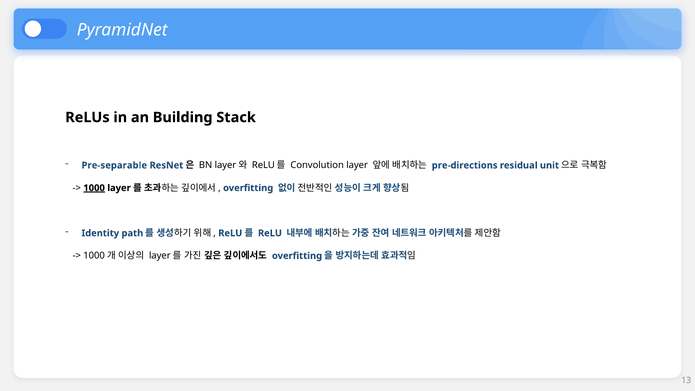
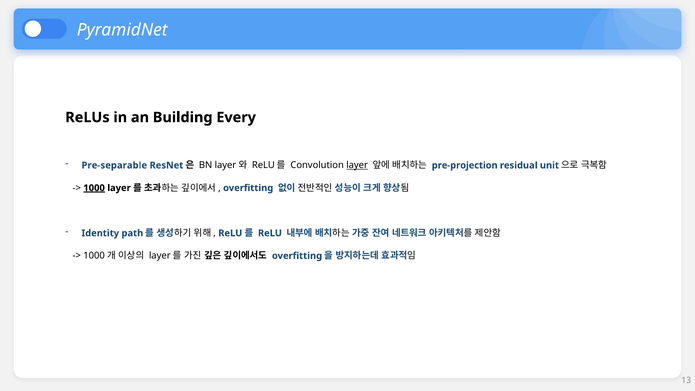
Stack: Stack -> Every
layer at (357, 165) underline: none -> present
pre-directions: pre-directions -> pre-projection
